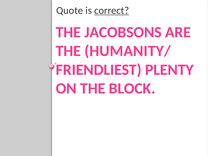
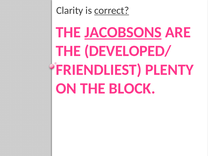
Quote: Quote -> Clarity
JACOBSONS underline: none -> present
HUMANITY/: HUMANITY/ -> DEVELOPED/
